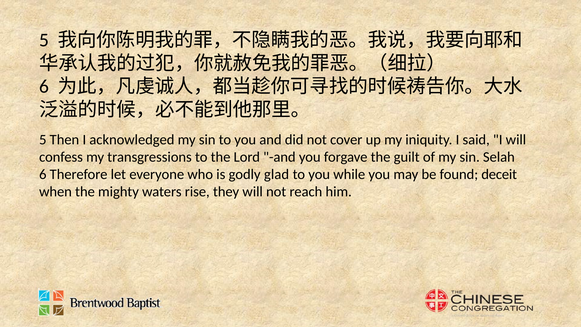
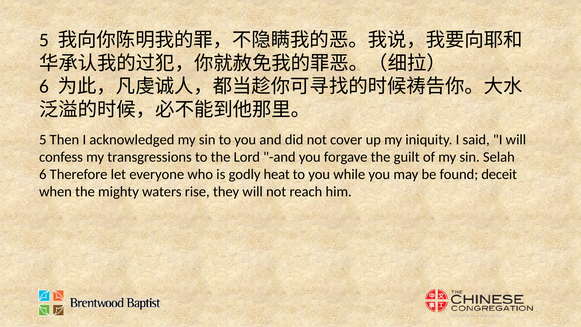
glad: glad -> heat
